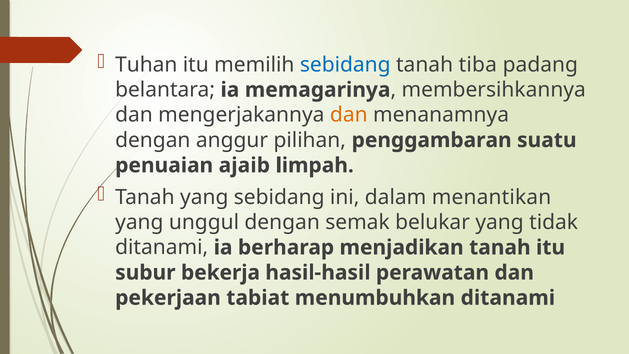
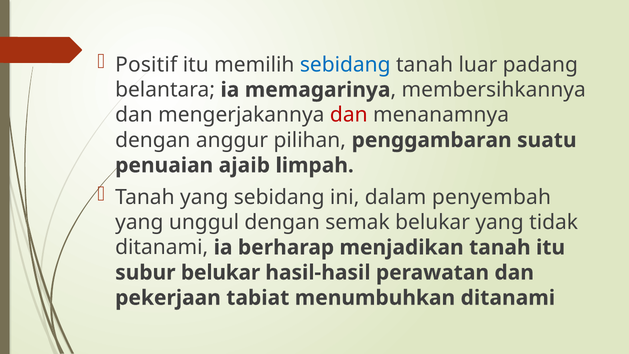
Tuhan: Tuhan -> Positif
tiba: tiba -> luar
dan at (349, 115) colour: orange -> red
menantikan: menantikan -> penyembah
subur bekerja: bekerja -> belukar
